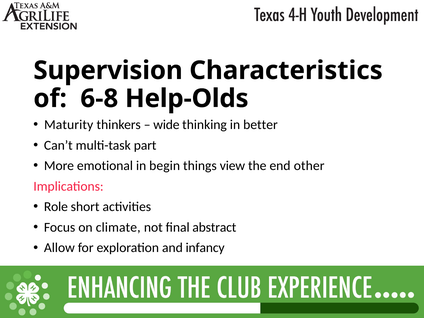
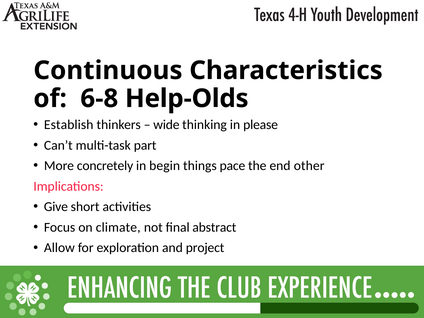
Supervision: Supervision -> Continuous
Maturity: Maturity -> Establish
better: better -> please
emotional: emotional -> concretely
view: view -> pace
Role: Role -> Give
infancy: infancy -> project
